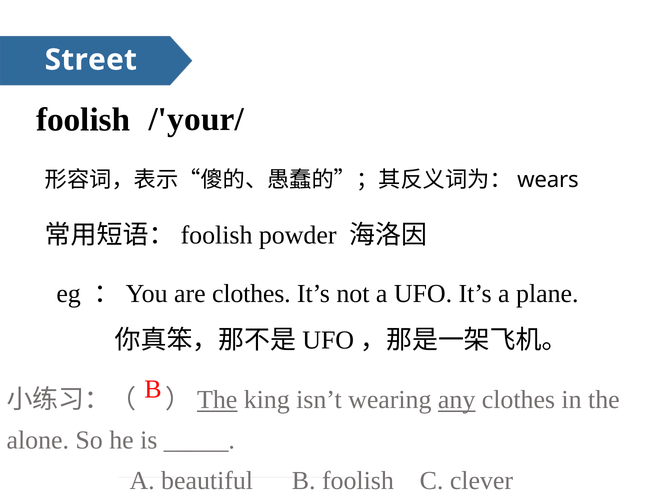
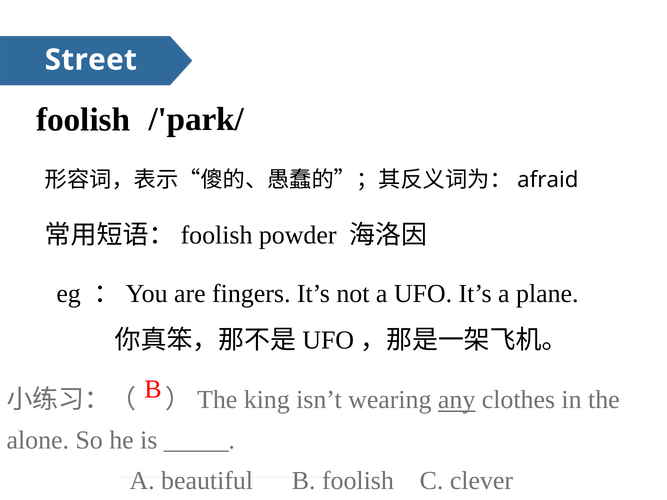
/'your/: /'your/ -> /'park/
wears: wears -> afraid
are clothes: clothes -> fingers
The at (217, 400) underline: present -> none
